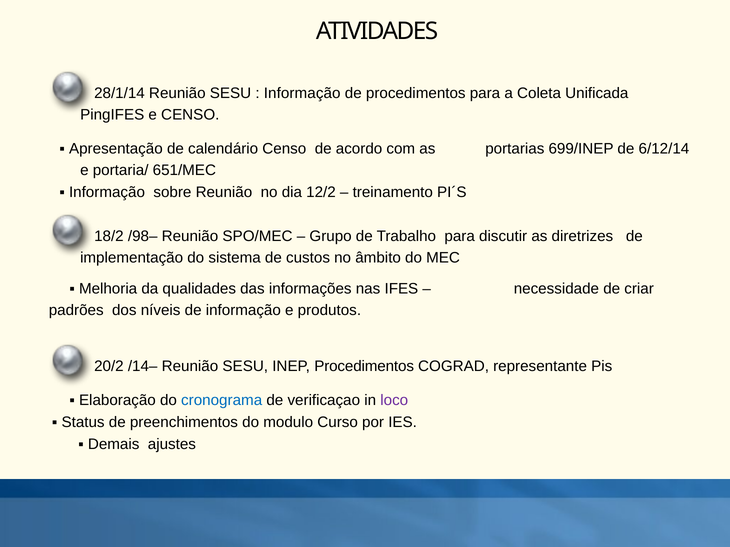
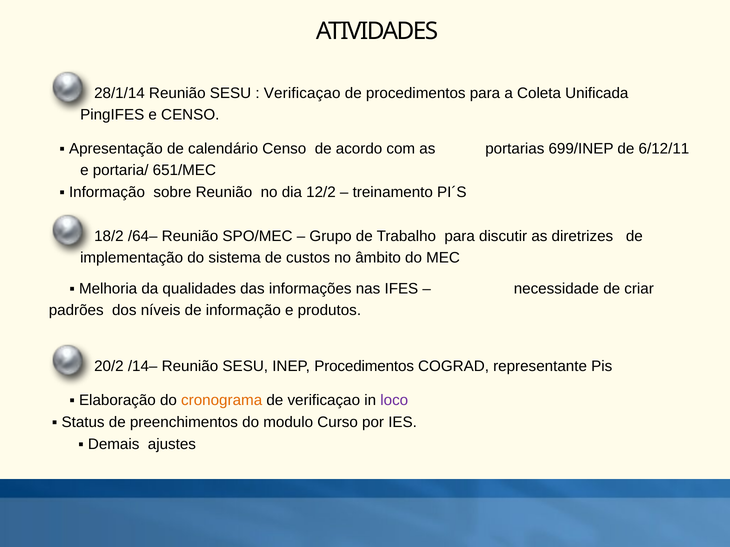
Informação at (302, 93): Informação -> Verificaçao
6/12/14: 6/12/14 -> 6/12/11
/98–: /98– -> /64–
cronograma colour: blue -> orange
